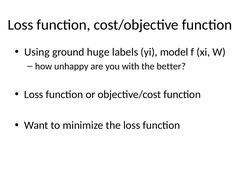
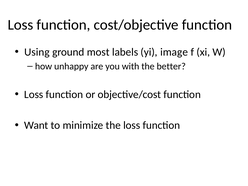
huge: huge -> most
model: model -> image
